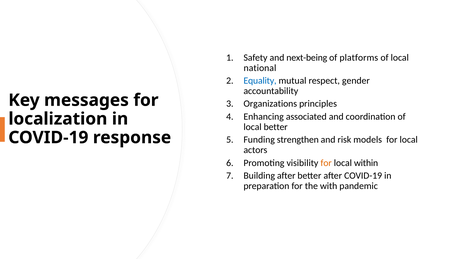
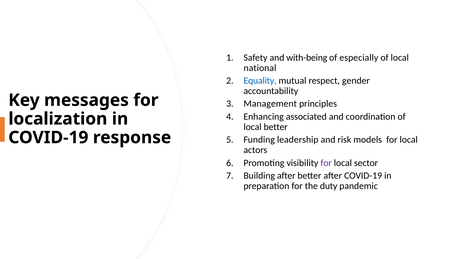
next-being: next-being -> with-being
platforms: platforms -> especially
Organizations: Organizations -> Management
strengthen: strengthen -> leadership
for at (326, 163) colour: orange -> purple
within: within -> sector
with: with -> duty
